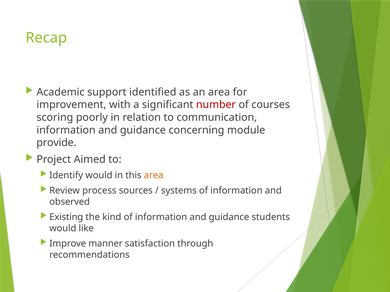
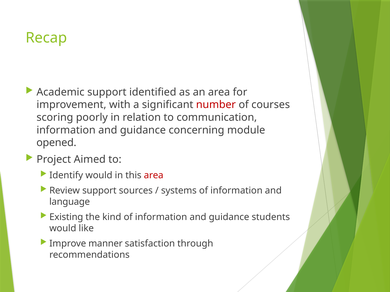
provide: provide -> opened
area at (154, 176) colour: orange -> red
Review process: process -> support
observed: observed -> language
